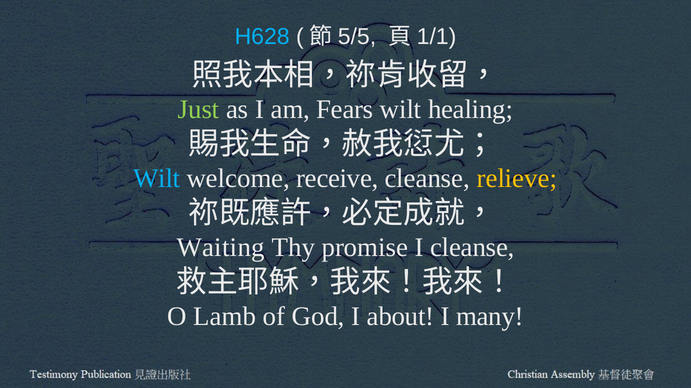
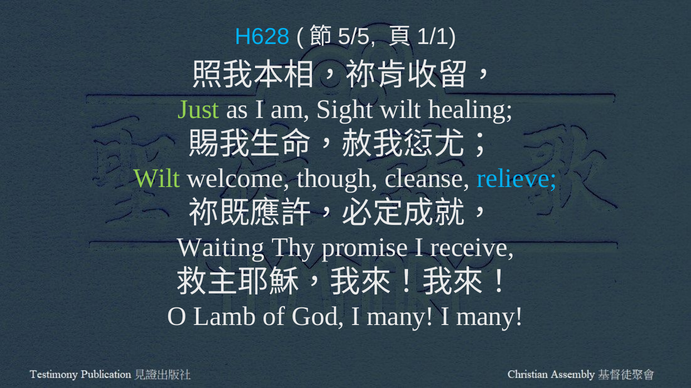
Fears: Fears -> Sight
Wilt at (157, 179) colour: light blue -> light green
receive: receive -> though
relieve colour: yellow -> light blue
I cleanse: cleanse -> receive
God I about: about -> many
